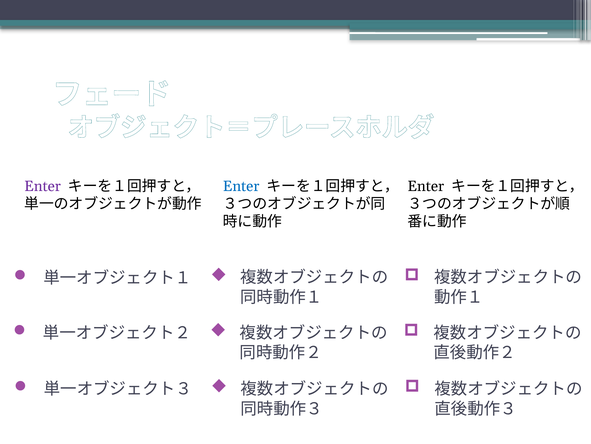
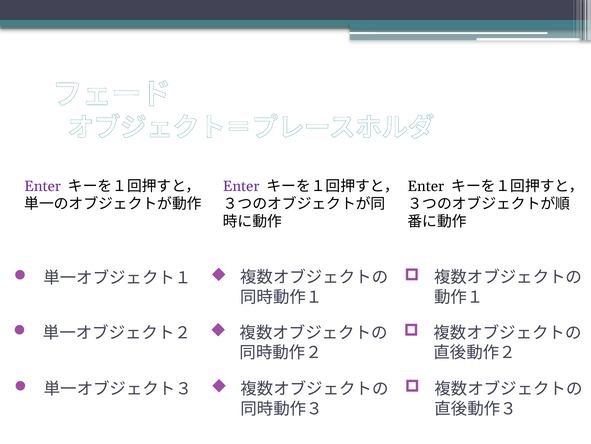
Enter at (241, 186) colour: blue -> purple
